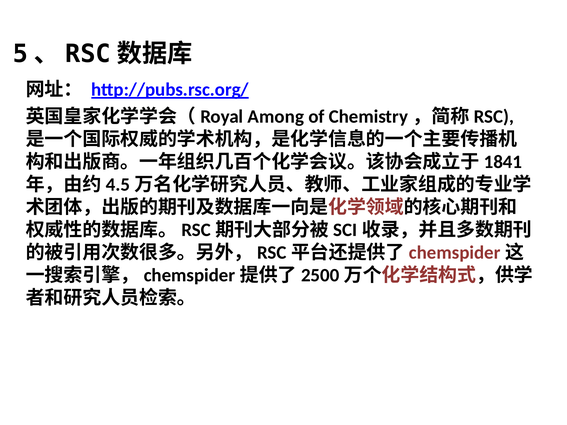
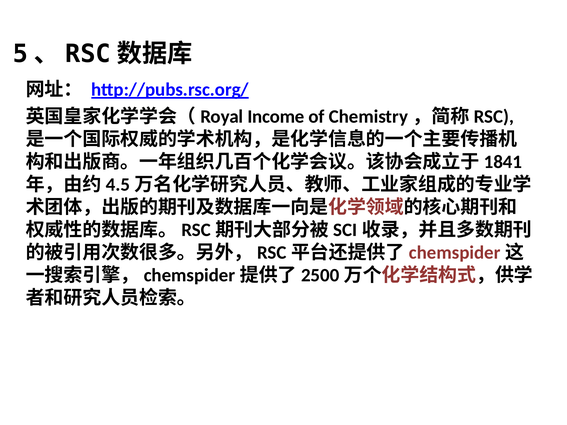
Among: Among -> Income
